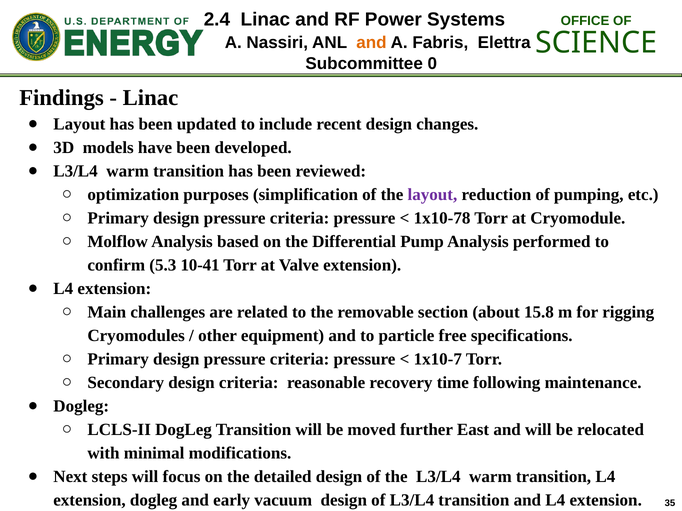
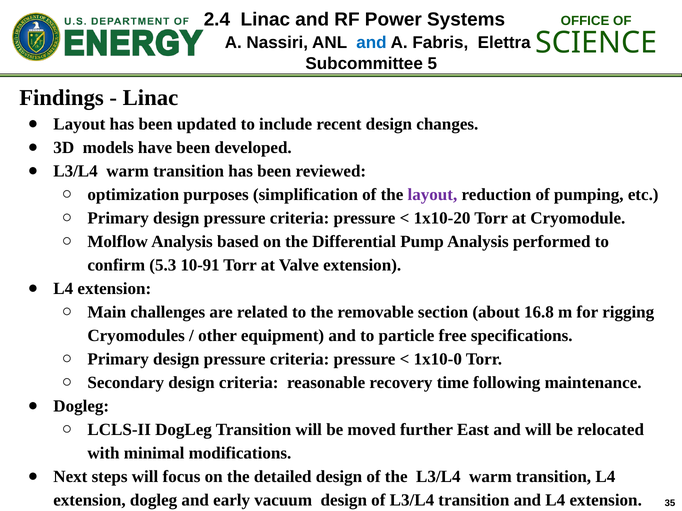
and at (371, 43) colour: orange -> blue
0: 0 -> 5
1x10-78: 1x10-78 -> 1x10-20
10-41: 10-41 -> 10-91
15.8: 15.8 -> 16.8
1x10-7: 1x10-7 -> 1x10-0
